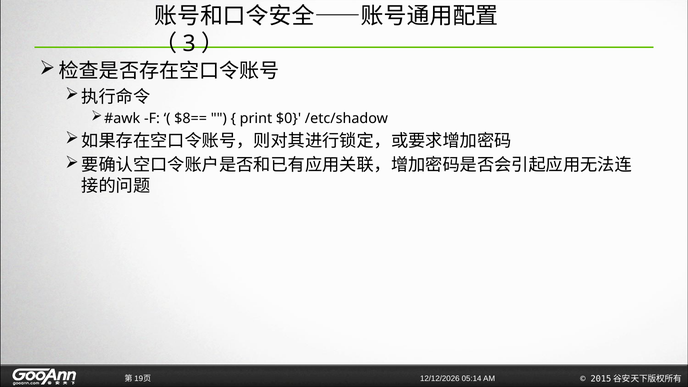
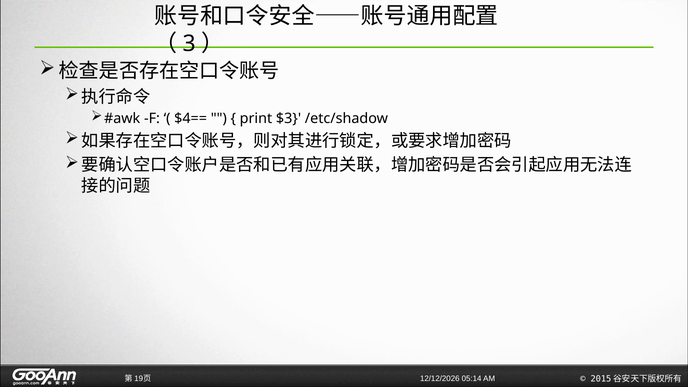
$8==: $8== -> $4==
$0: $0 -> $3
